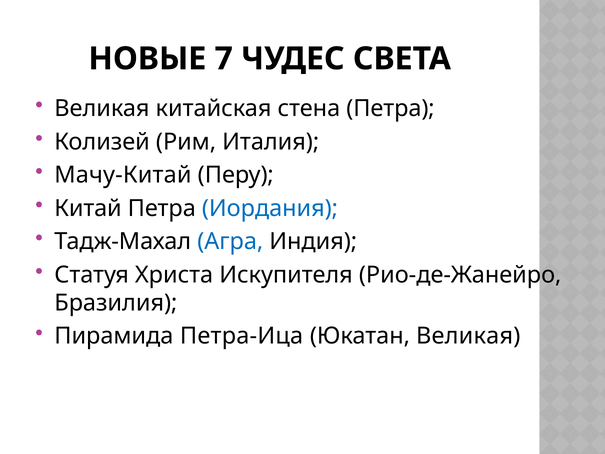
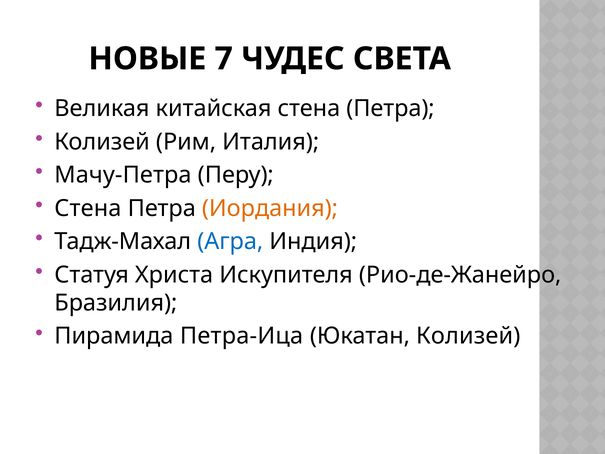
Мачу-Китай: Мачу-Китай -> Мачу-Петра
Китай at (88, 208): Китай -> Стена
Иордания colour: blue -> orange
Юкатан Великая: Великая -> Колизей
